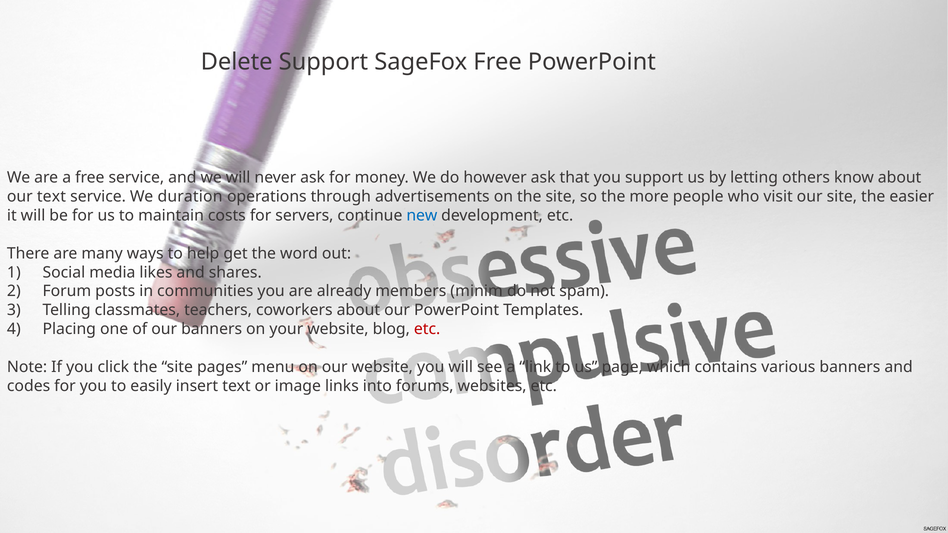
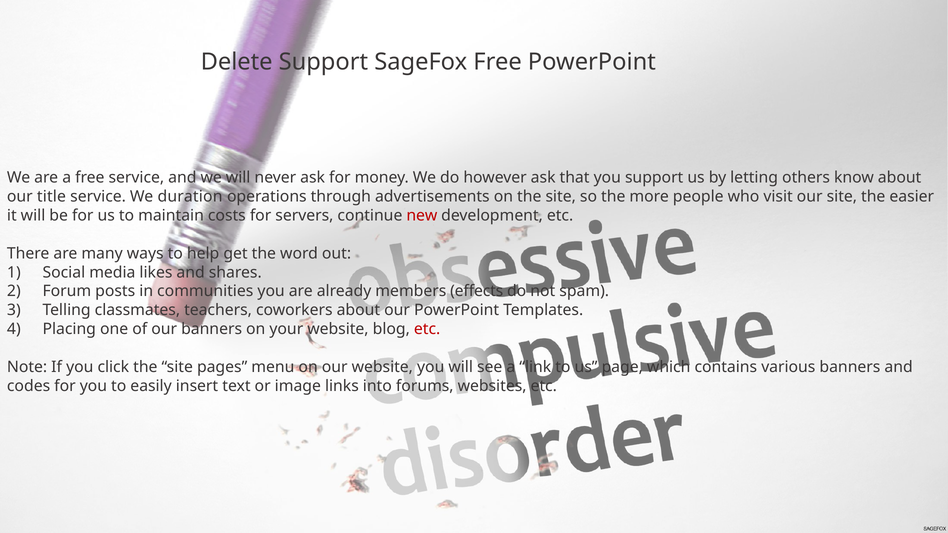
our text: text -> title
new colour: blue -> red
minim: minim -> effects
